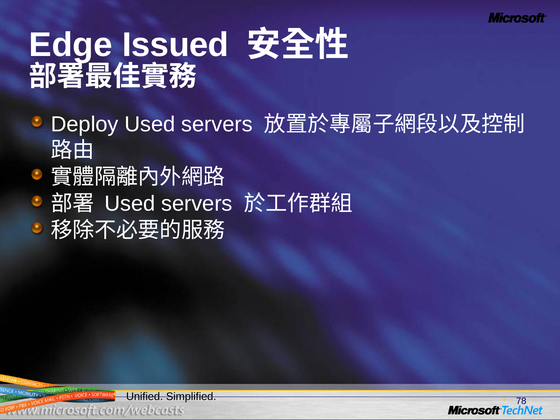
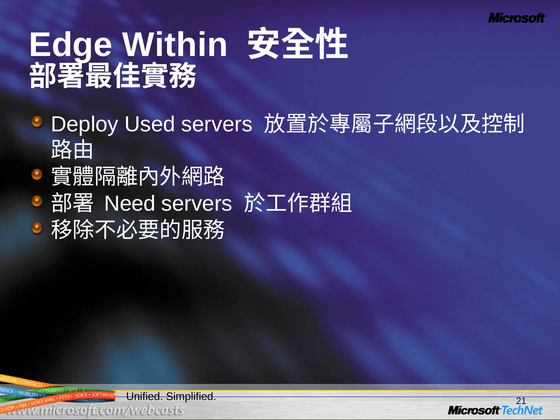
Issued: Issued -> Within
Used at (130, 204): Used -> Need
78: 78 -> 21
